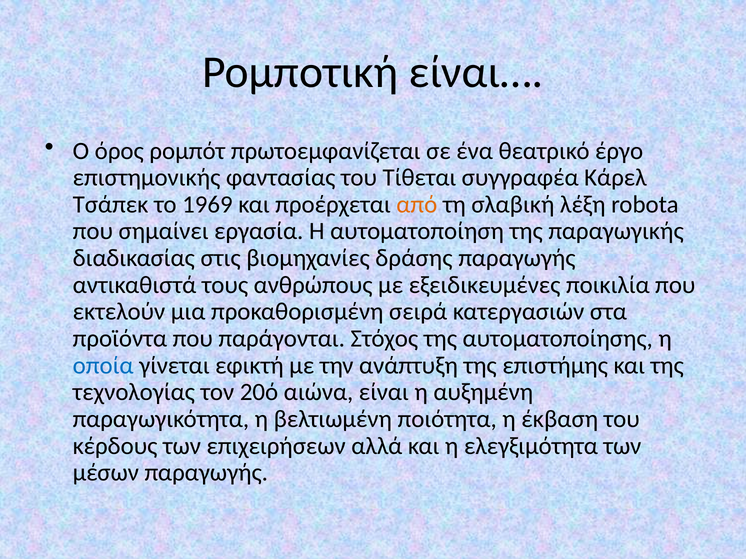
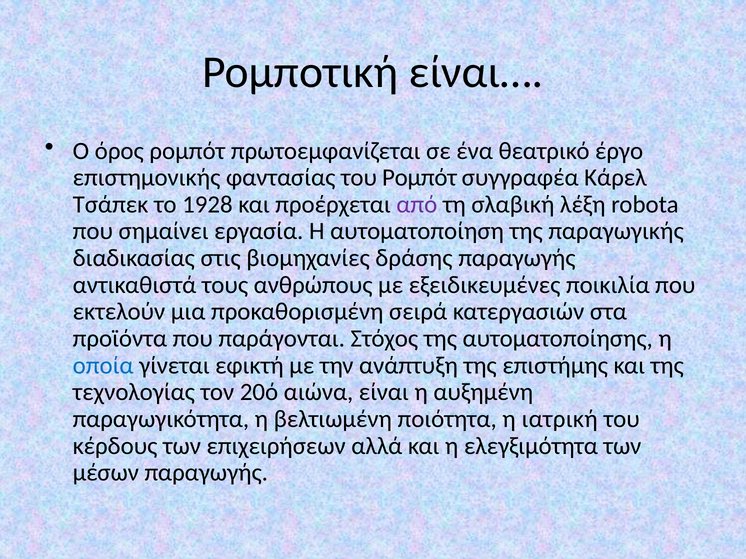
του Τίθεται: Τίθεται -> Ρομπότ
1969: 1969 -> 1928
από colour: orange -> purple
έκβαση: έκβαση -> ιατρική
